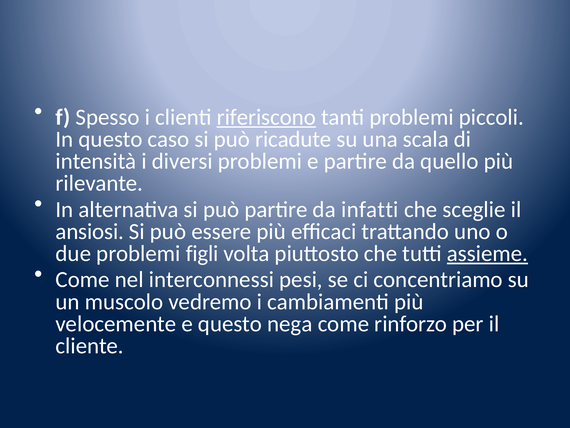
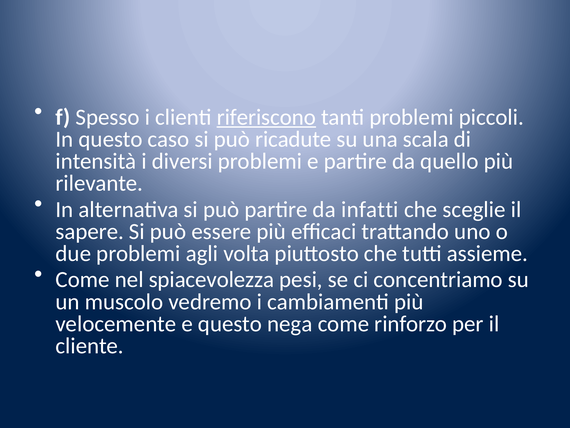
ansiosi: ansiosi -> sapere
figli: figli -> agli
assieme underline: present -> none
interconnessi: interconnessi -> spiacevolezza
